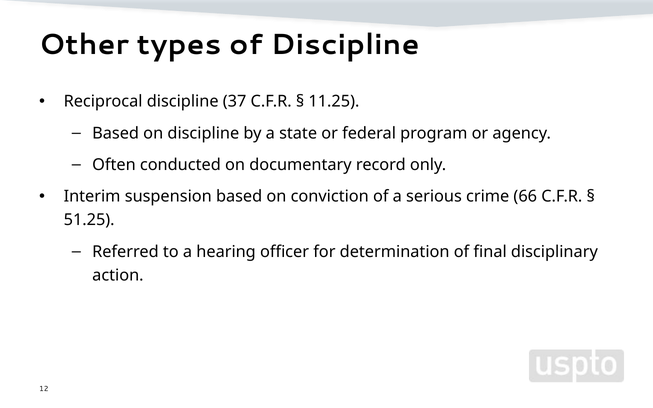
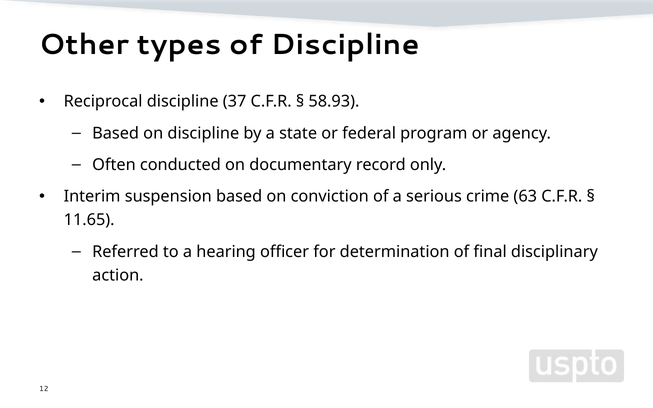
11.25: 11.25 -> 58.93
66: 66 -> 63
51.25: 51.25 -> 11.65
